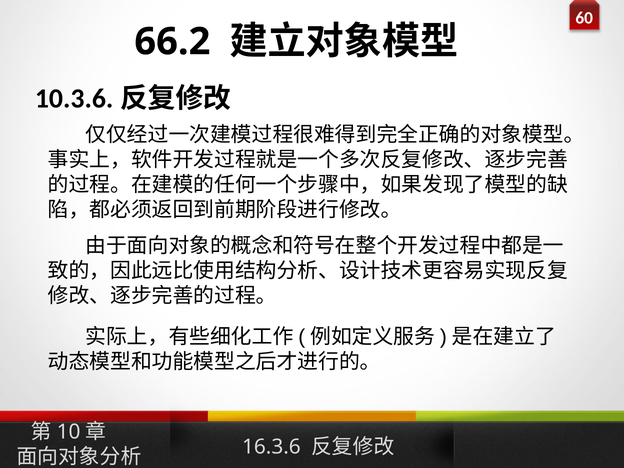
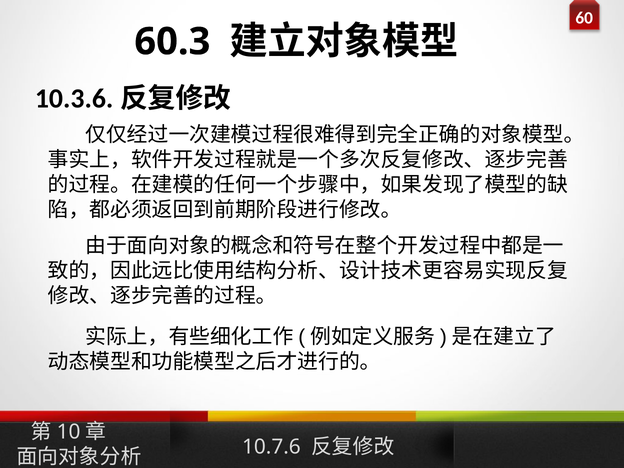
66.2: 66.2 -> 60.3
16.3.6: 16.3.6 -> 10.7.6
